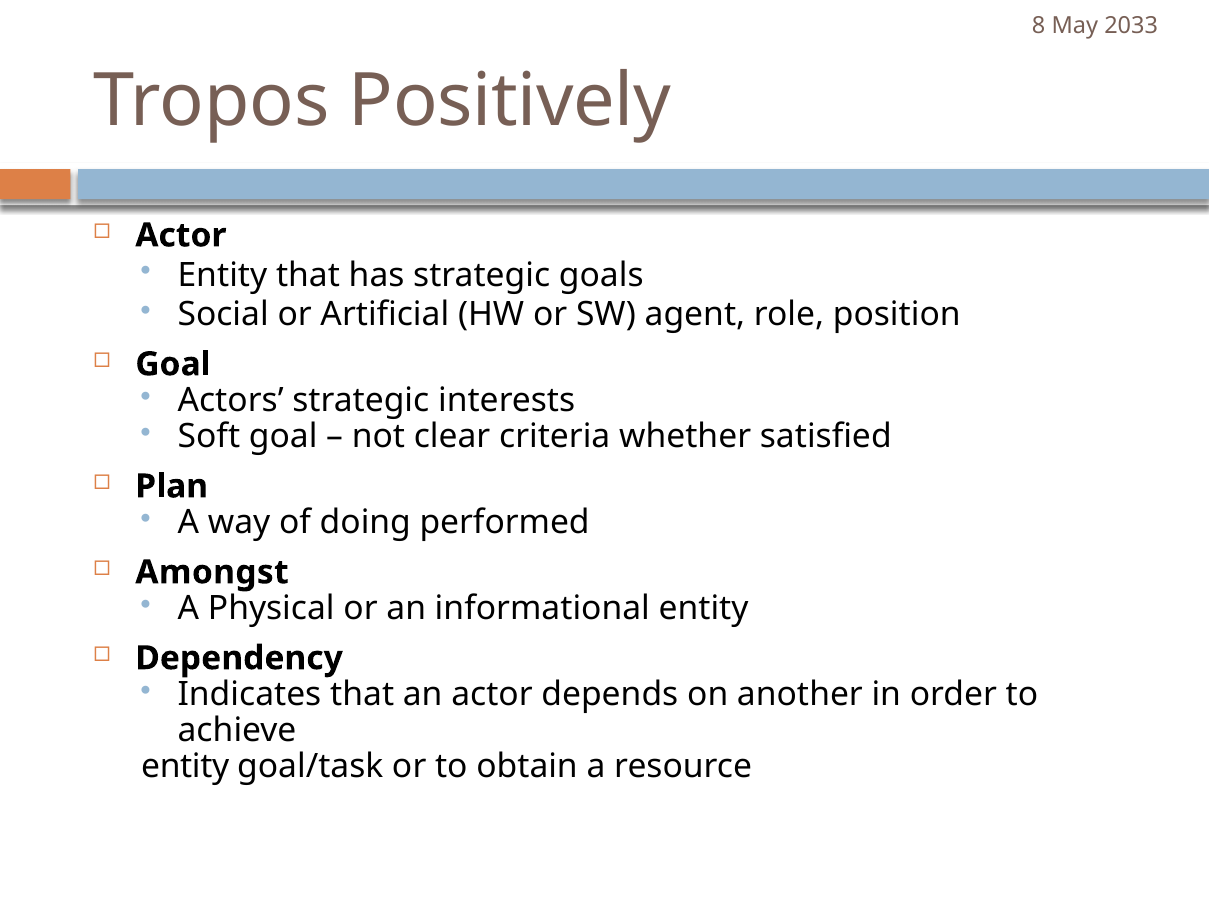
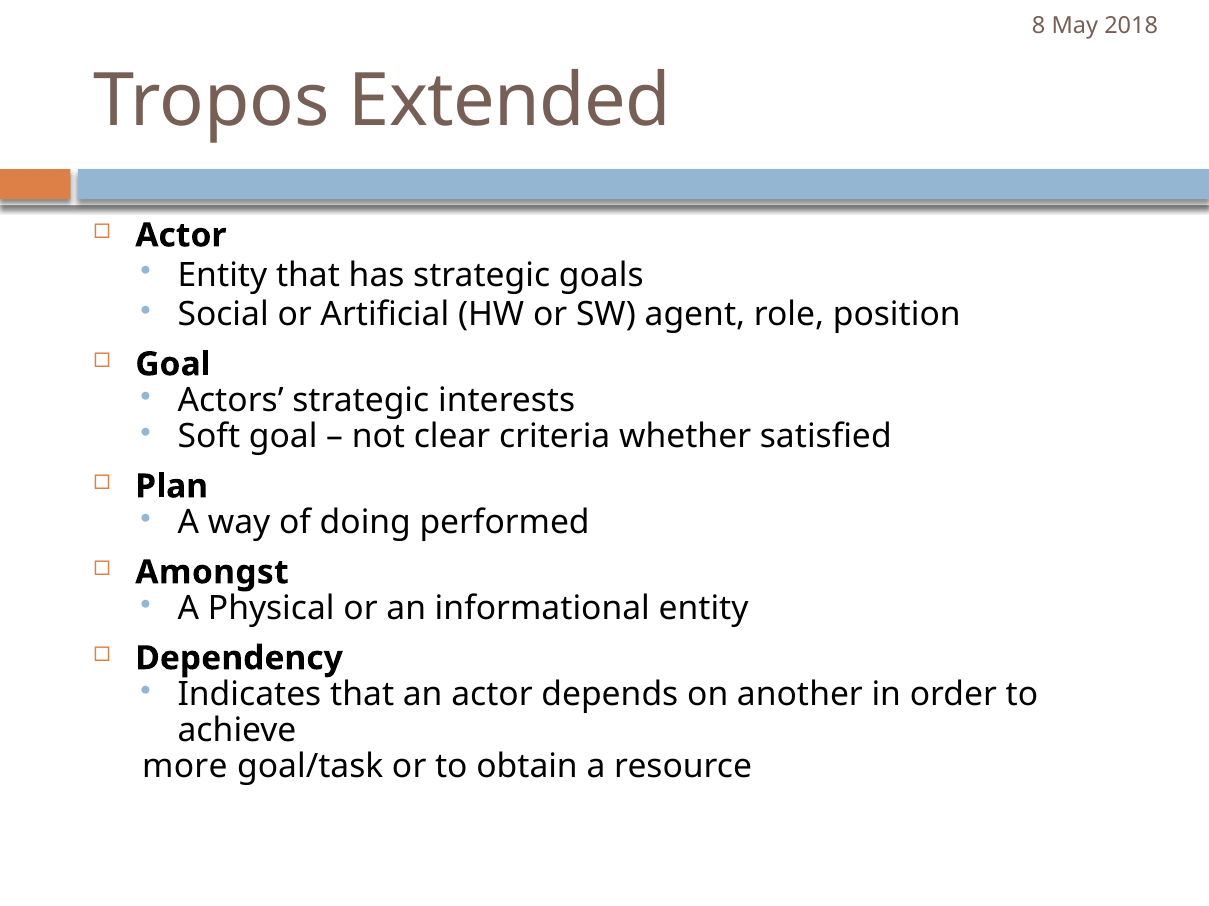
2033: 2033 -> 2018
Positively: Positively -> Extended
entity at (185, 768): entity -> more
